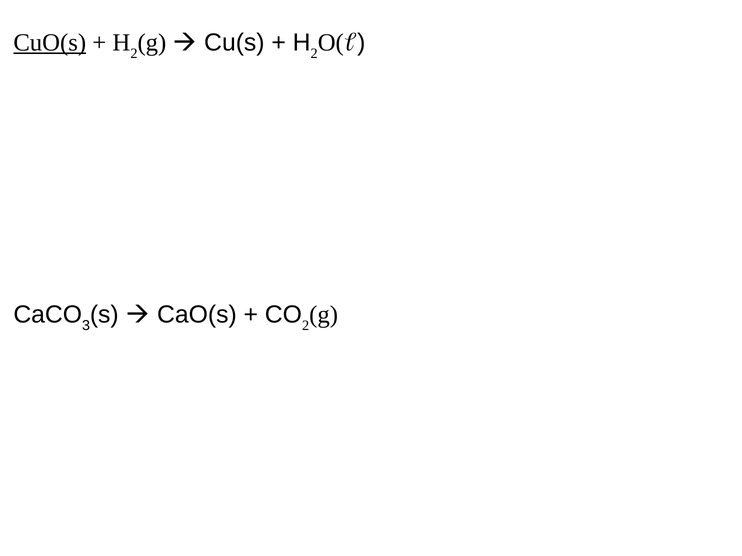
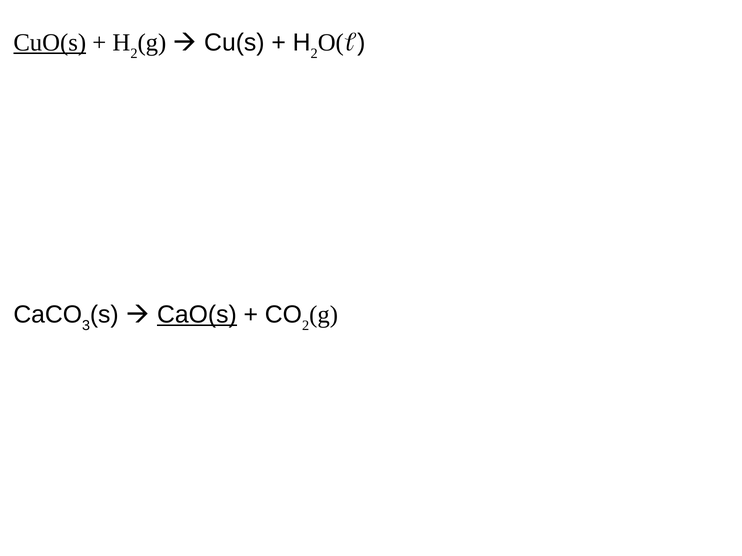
CaO(s underline: none -> present
